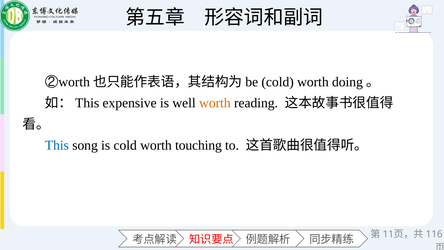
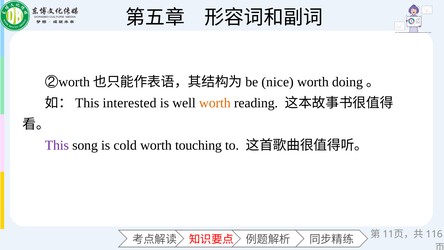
cold at (278, 82): cold -> nice
expensive: expensive -> interested
This colour: blue -> purple
